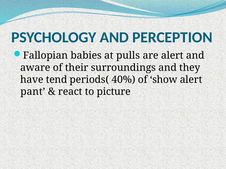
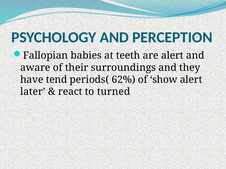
pulls: pulls -> teeth
40%: 40% -> 62%
pant: pant -> later
picture: picture -> turned
